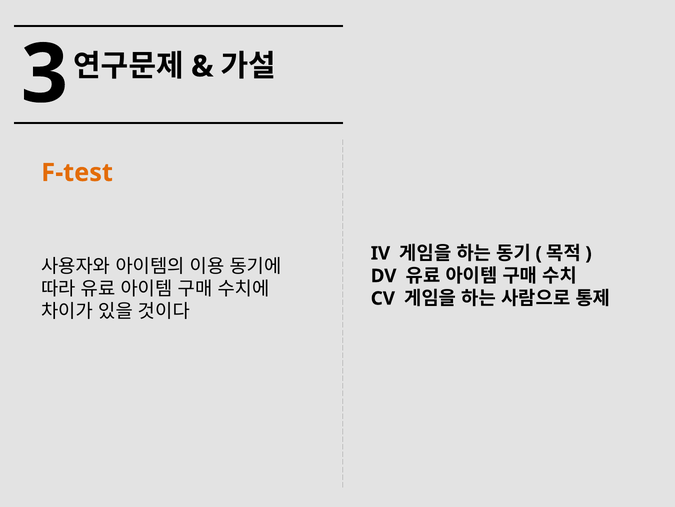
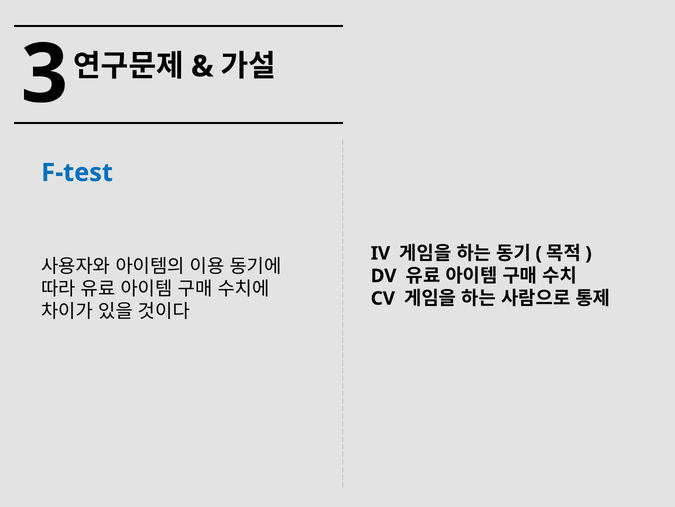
F-test colour: orange -> blue
